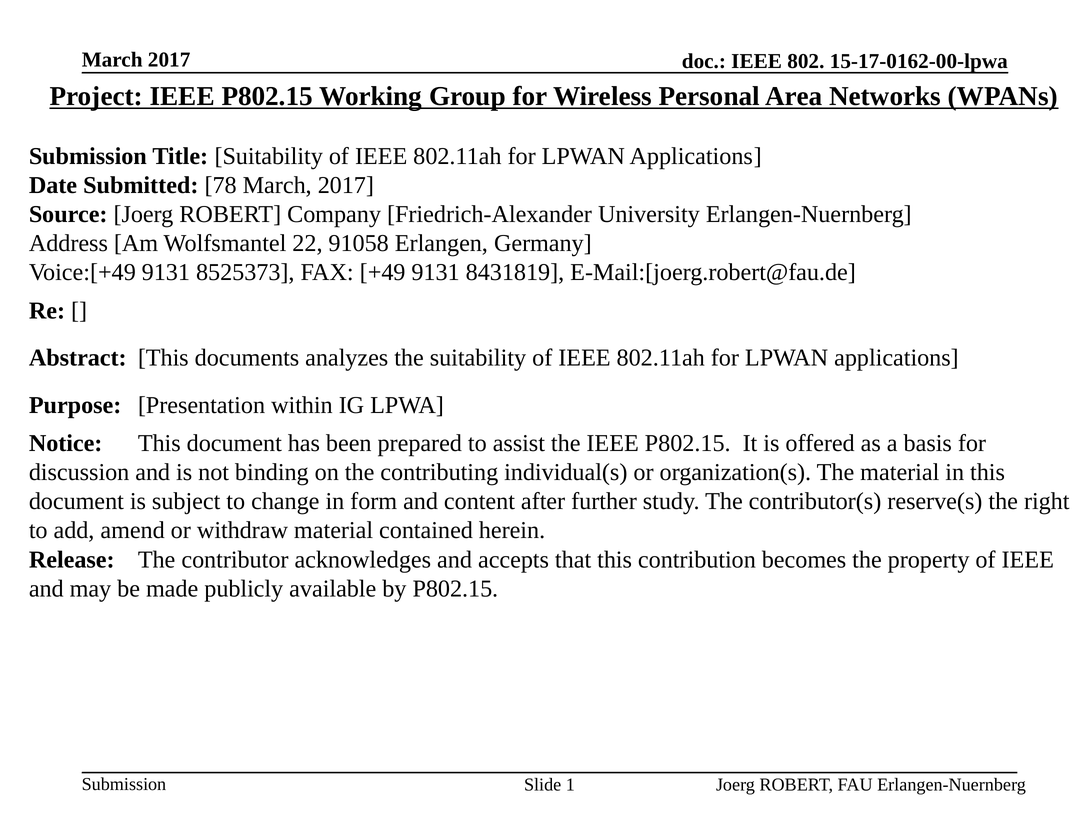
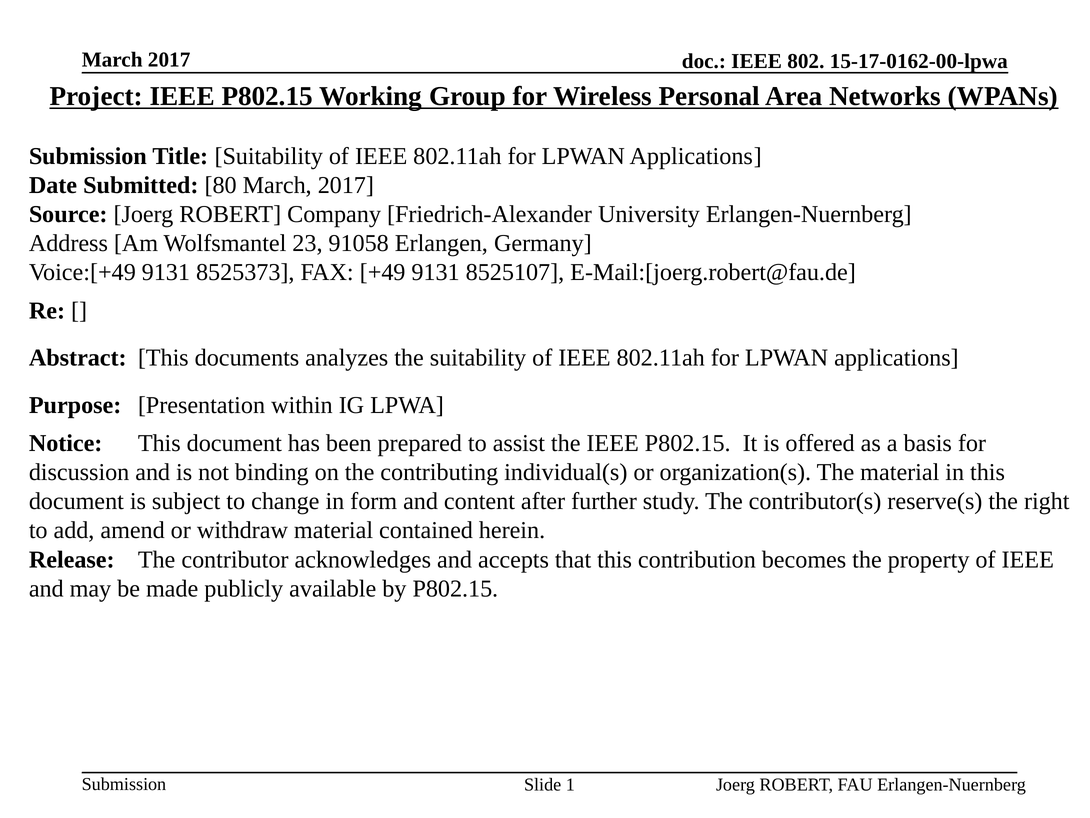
78: 78 -> 80
22: 22 -> 23
8431819: 8431819 -> 8525107
